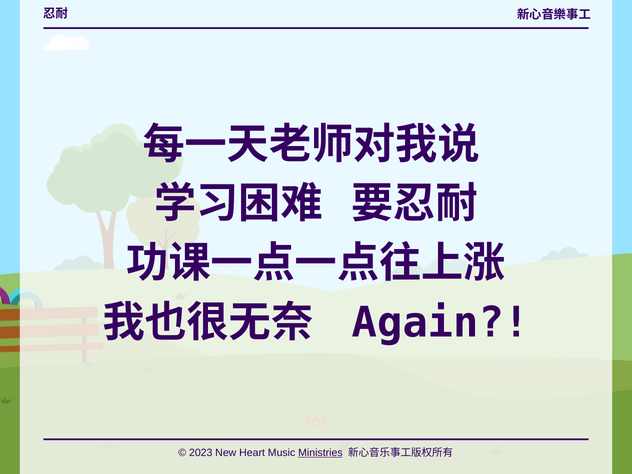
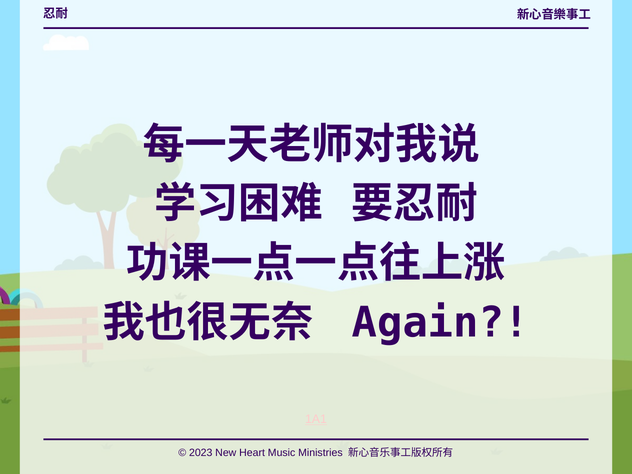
Ministries underline: present -> none
